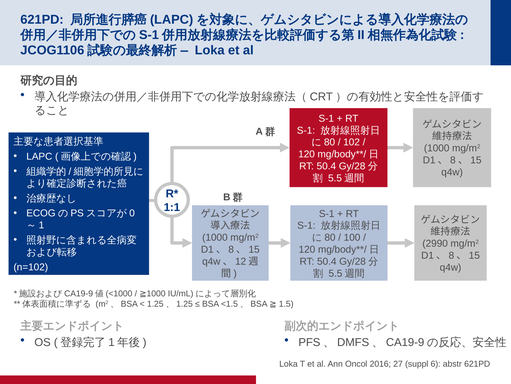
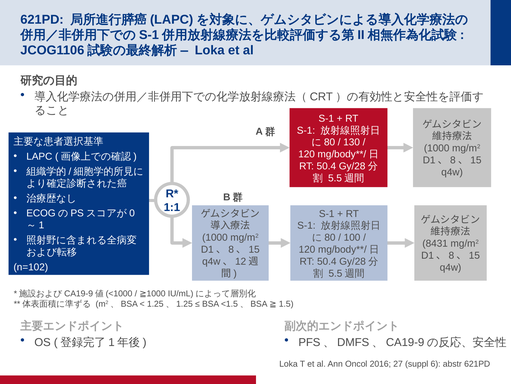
102: 102 -> 130
2990: 2990 -> 8431
